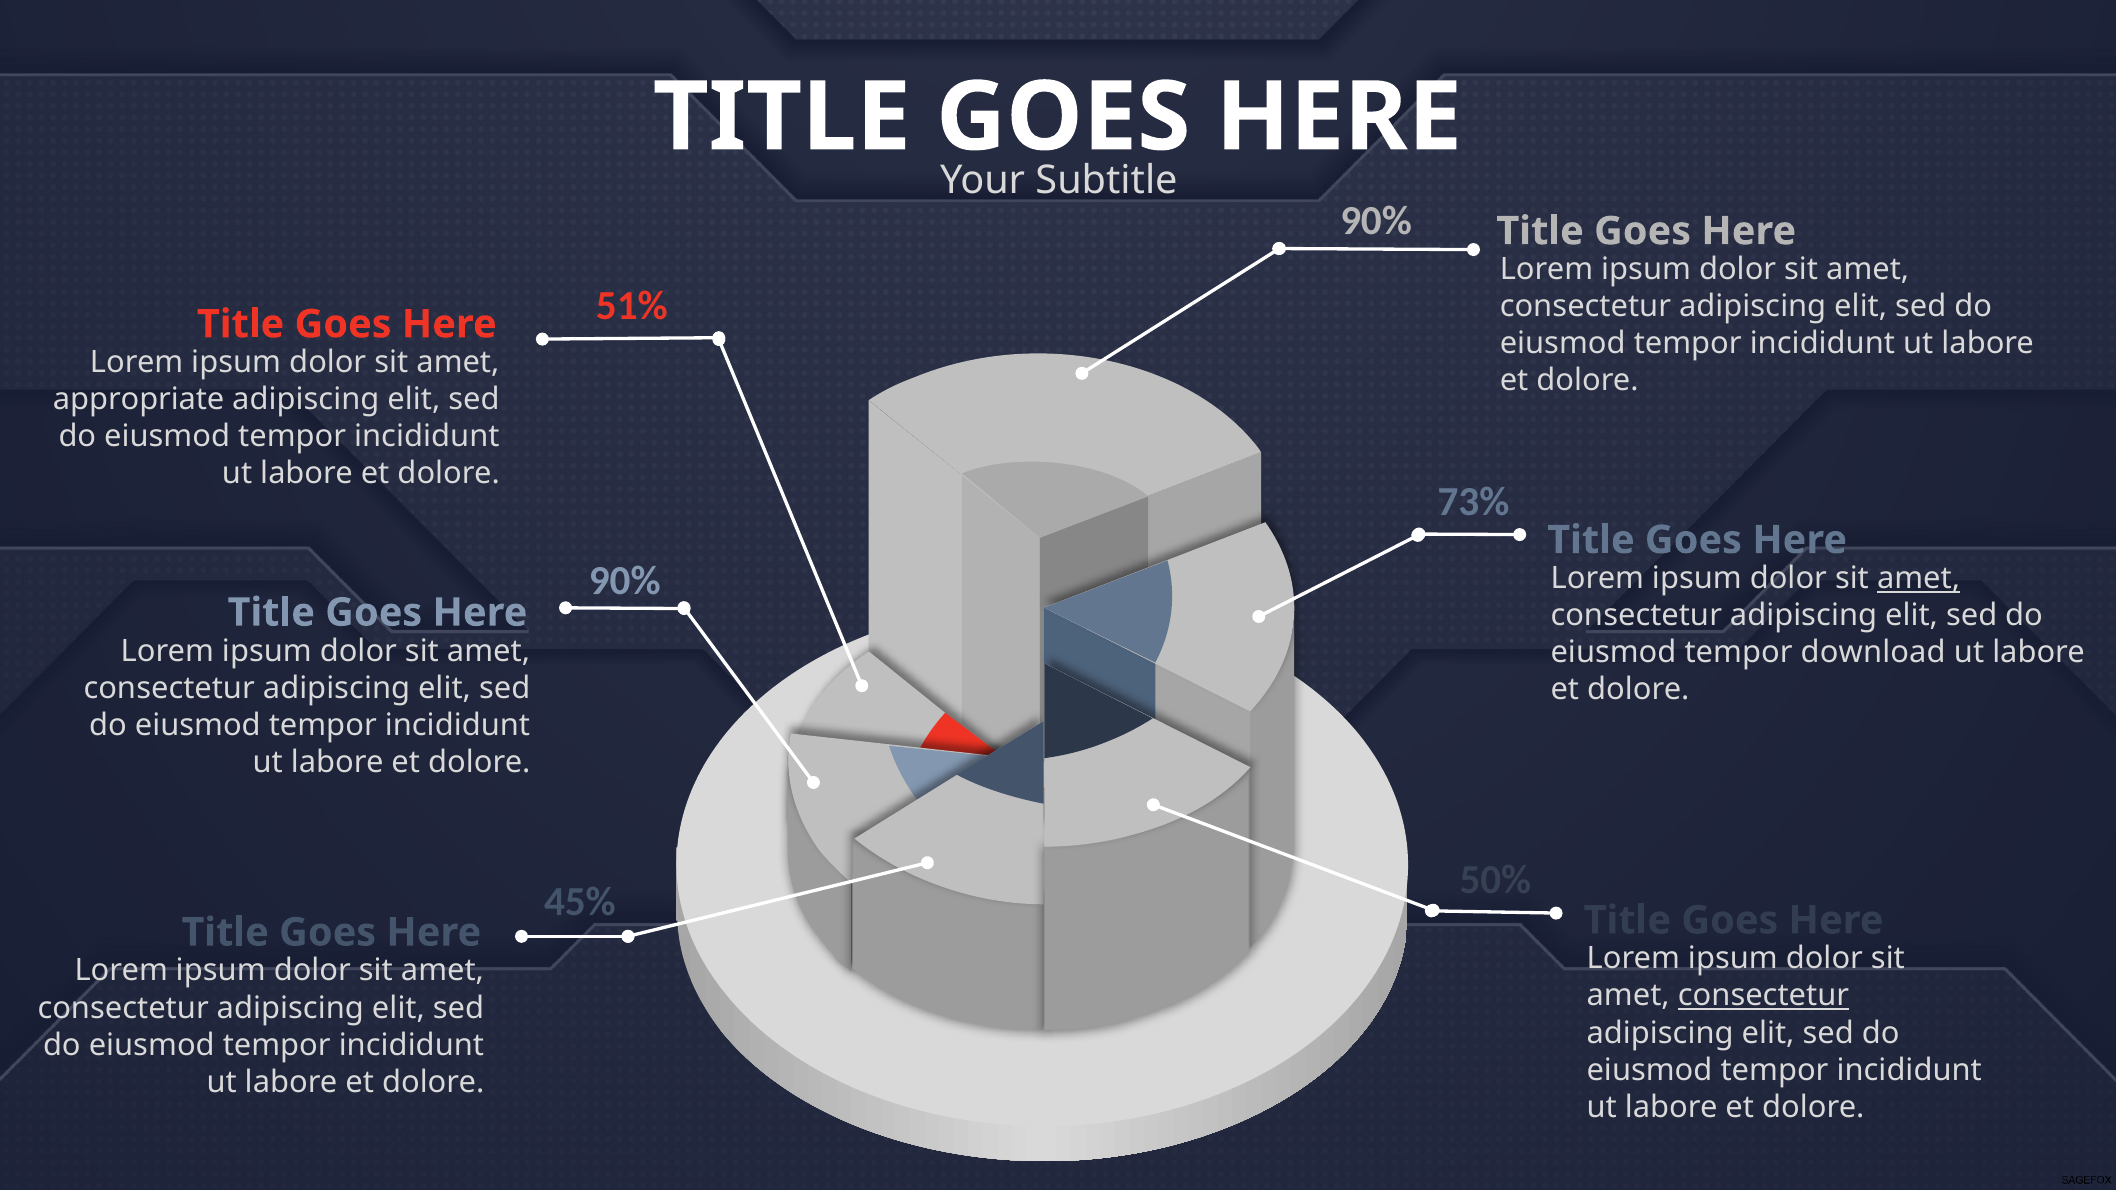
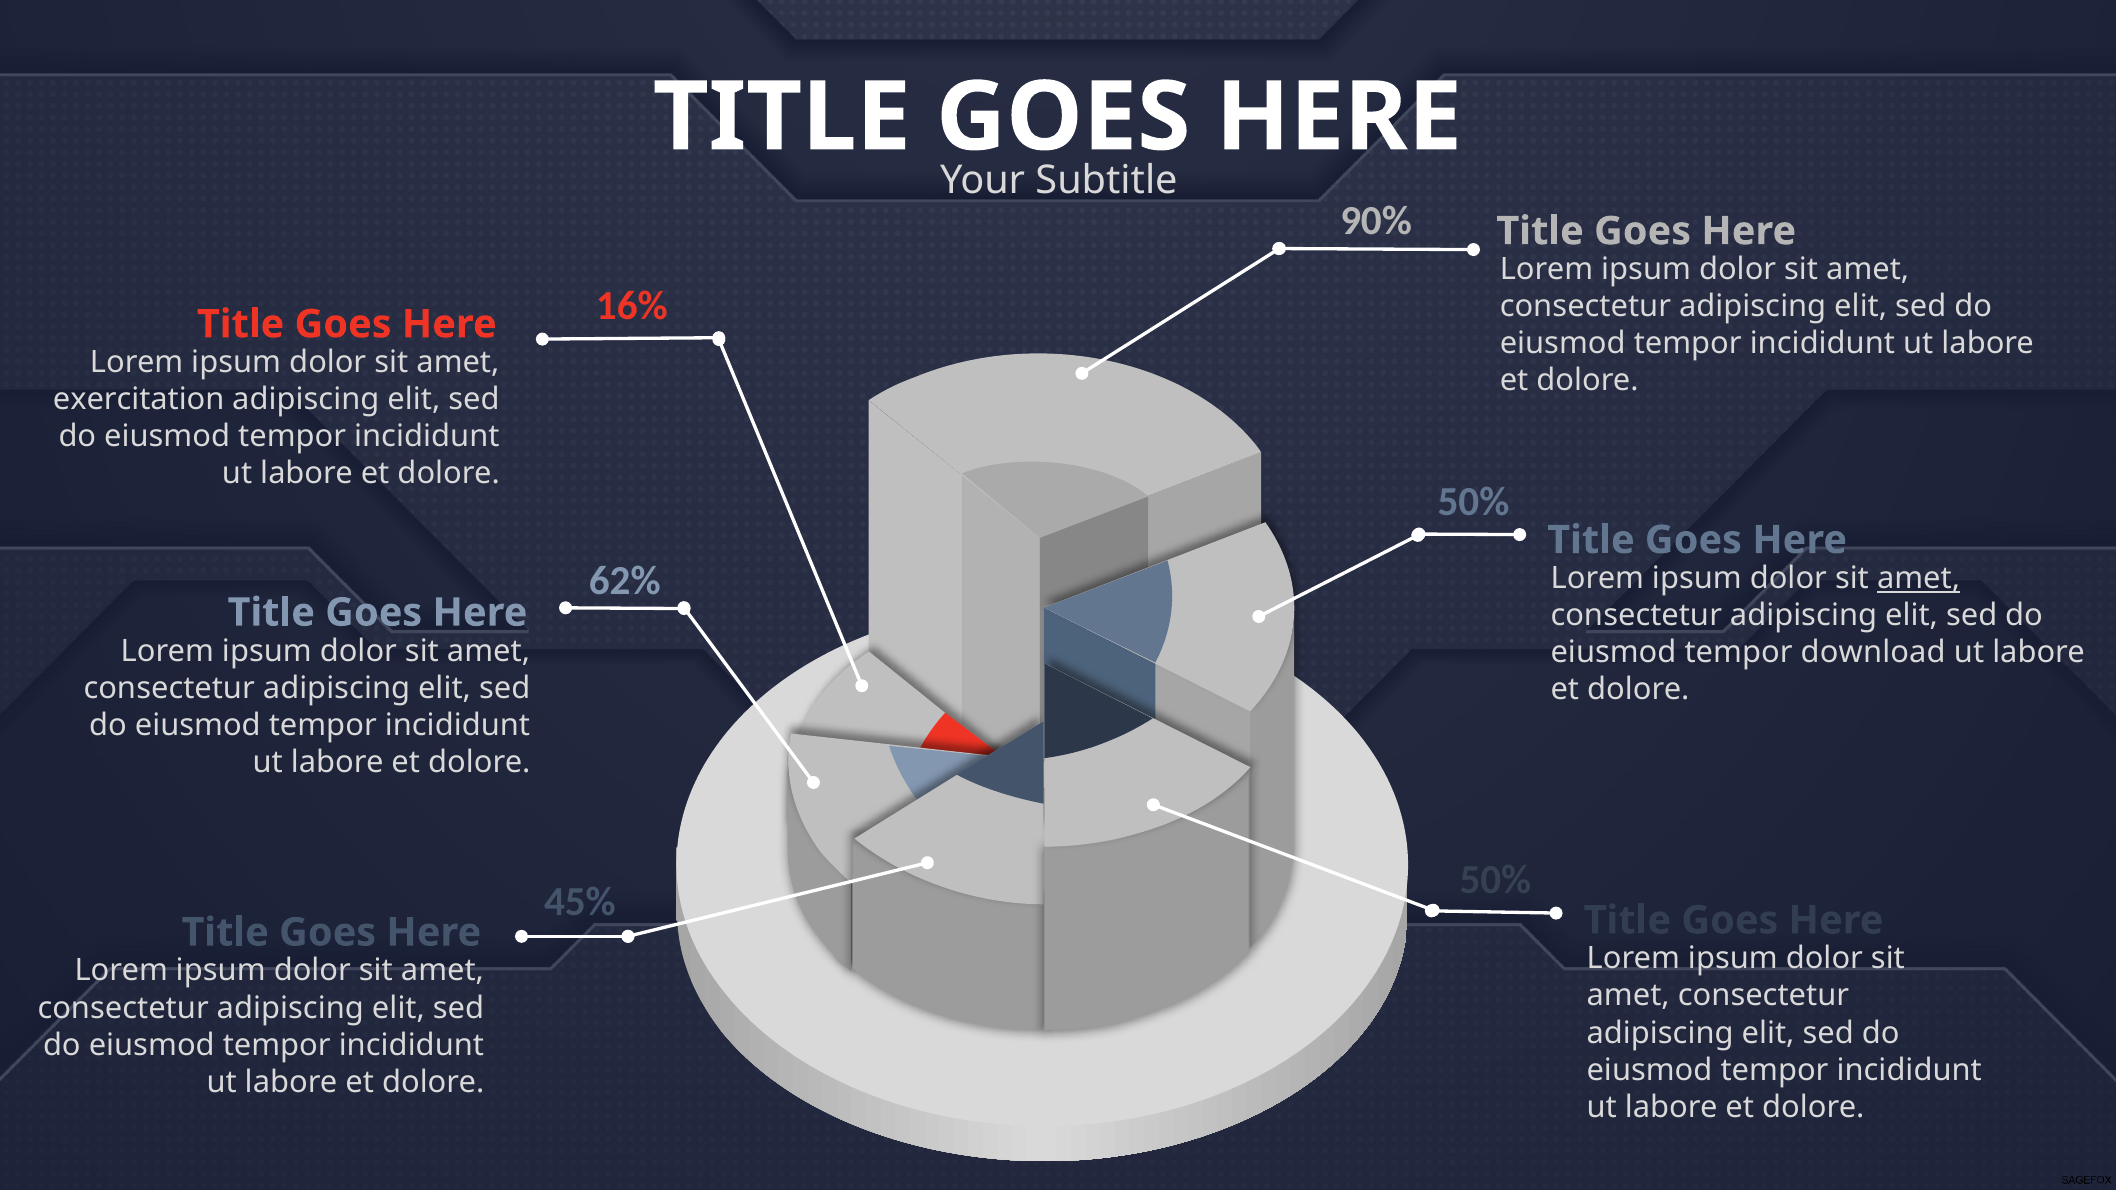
51%: 51% -> 16%
appropriate: appropriate -> exercitation
73% at (1473, 502): 73% -> 50%
90% at (625, 581): 90% -> 62%
consectetur at (1764, 996) underline: present -> none
